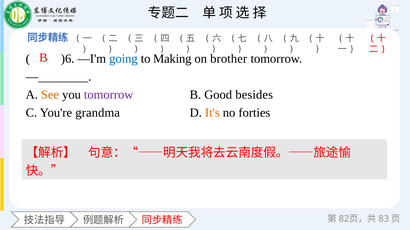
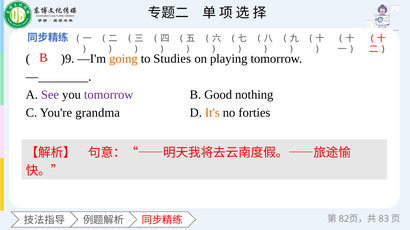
)6: )6 -> )9
going colour: blue -> orange
Making: Making -> Studies
brother: brother -> playing
See colour: orange -> purple
besides: besides -> nothing
